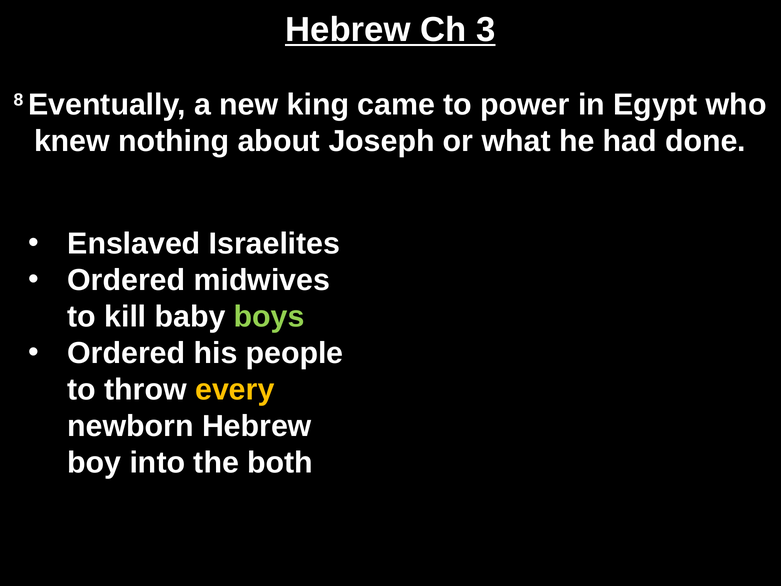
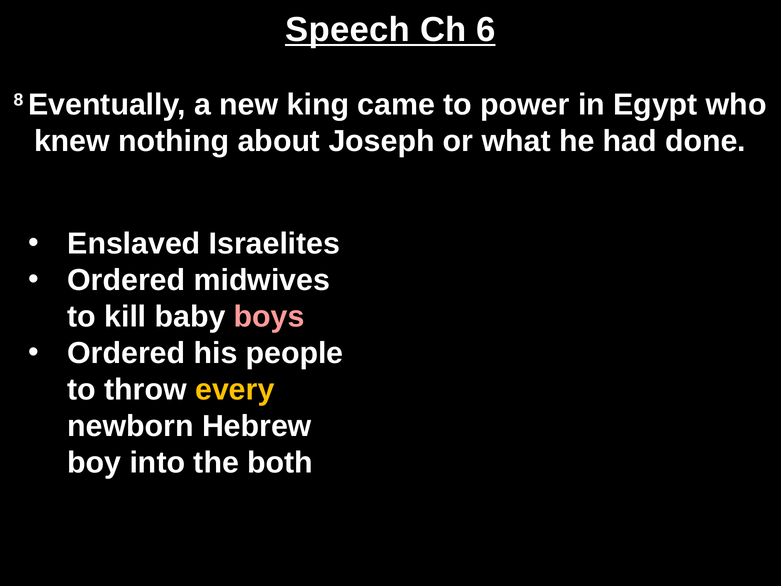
Hebrew at (348, 30): Hebrew -> Speech
3: 3 -> 6
boys colour: light green -> pink
